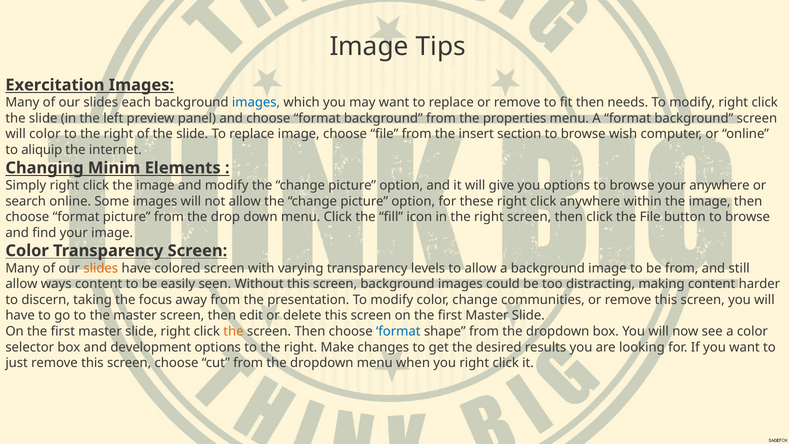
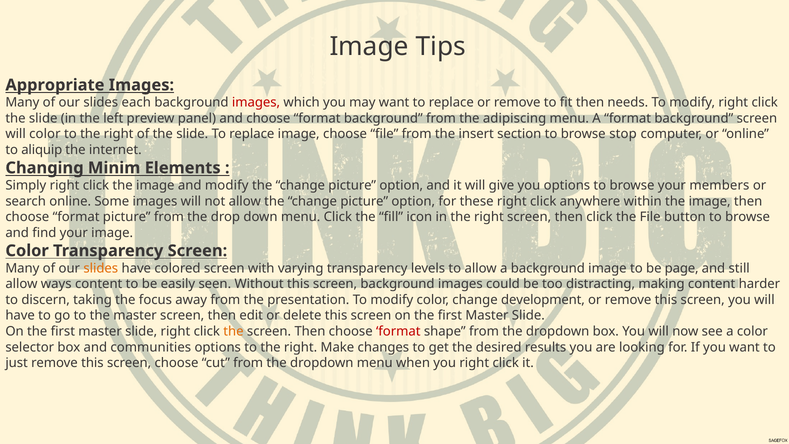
Exercitation: Exercitation -> Appropriate
images at (256, 103) colour: blue -> red
properties: properties -> adipiscing
wish: wish -> stop
your anywhere: anywhere -> members
be from: from -> page
communities: communities -> development
format at (398, 331) colour: blue -> red
development: development -> communities
